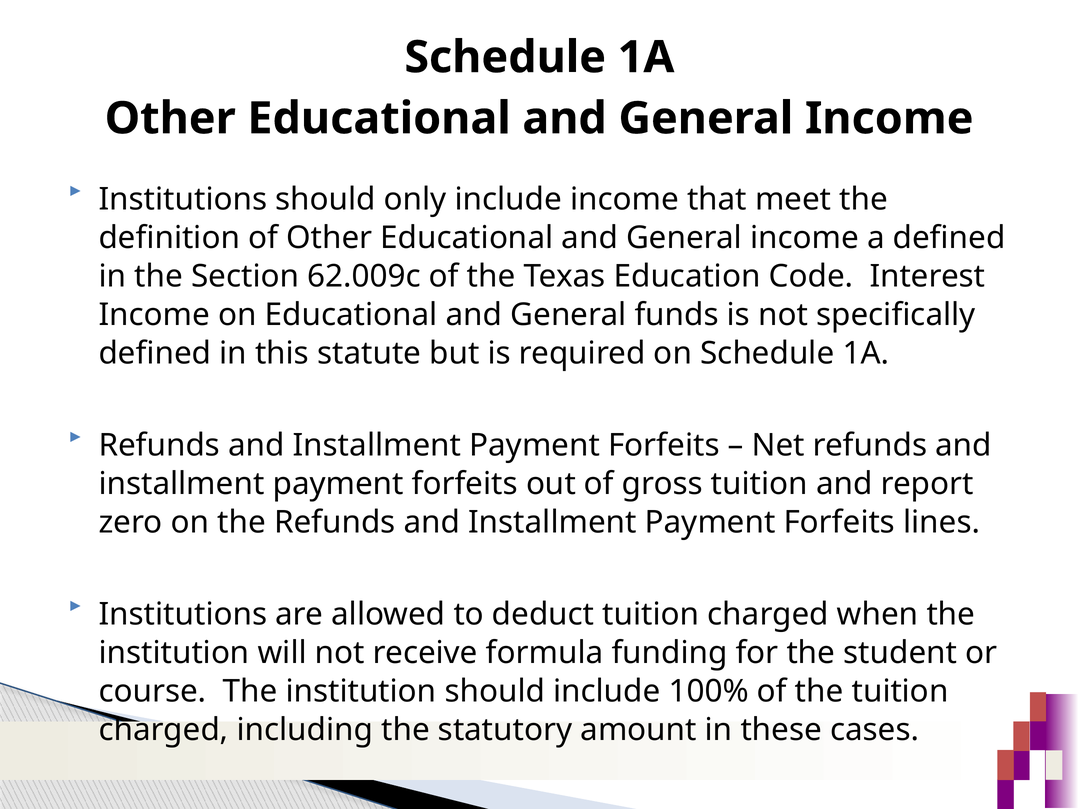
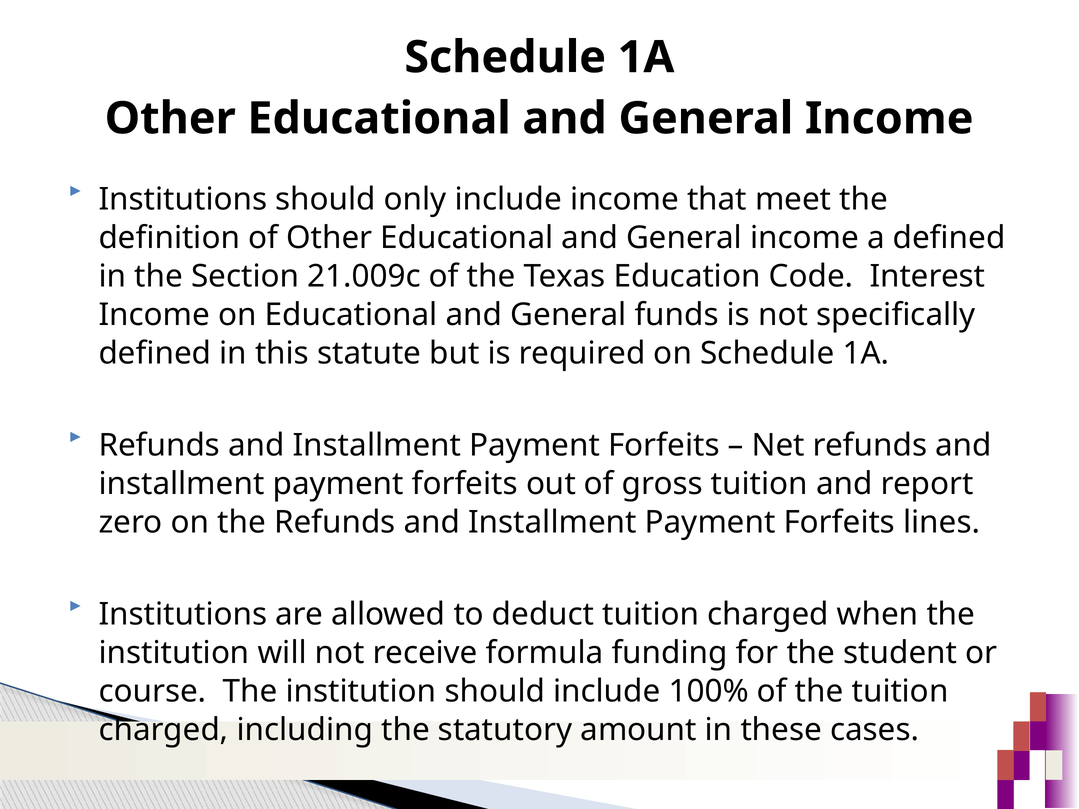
62.009c: 62.009c -> 21.009c
